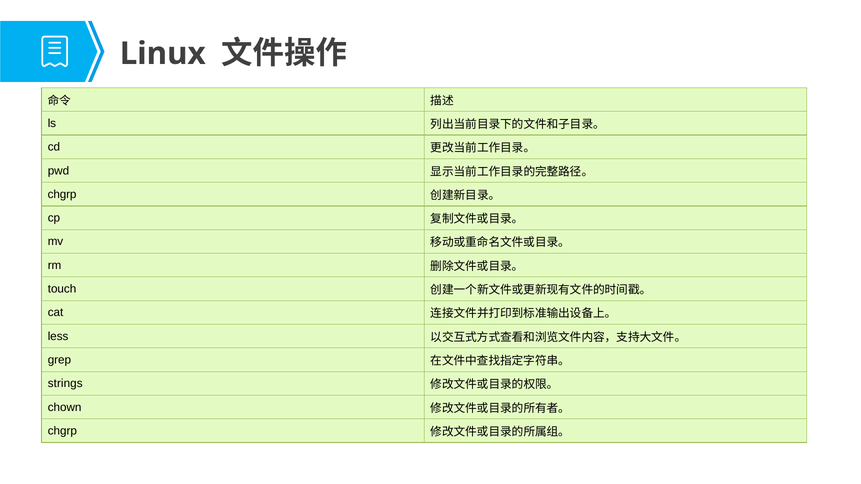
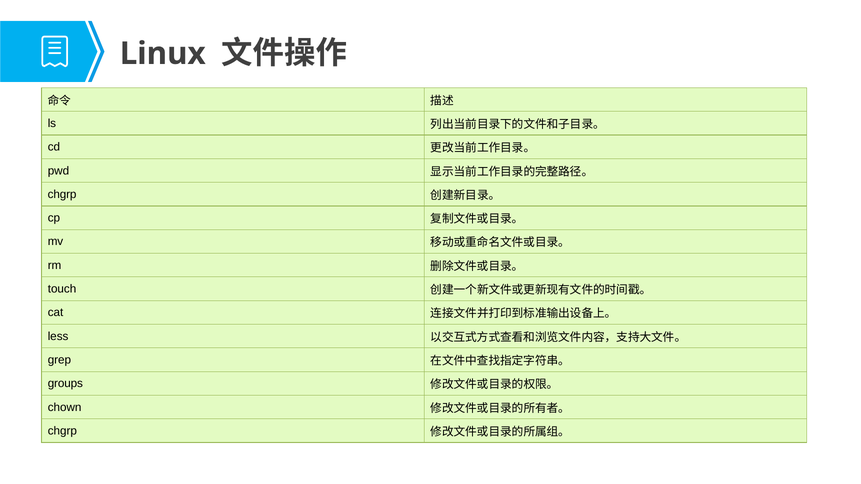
strings: strings -> groups
